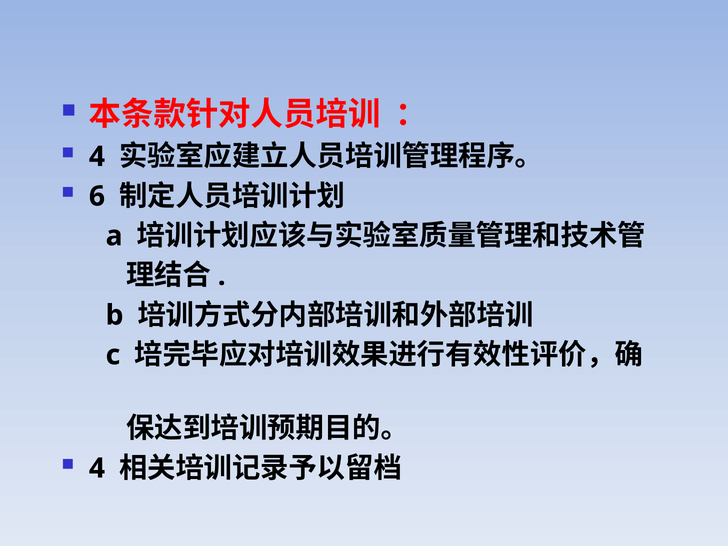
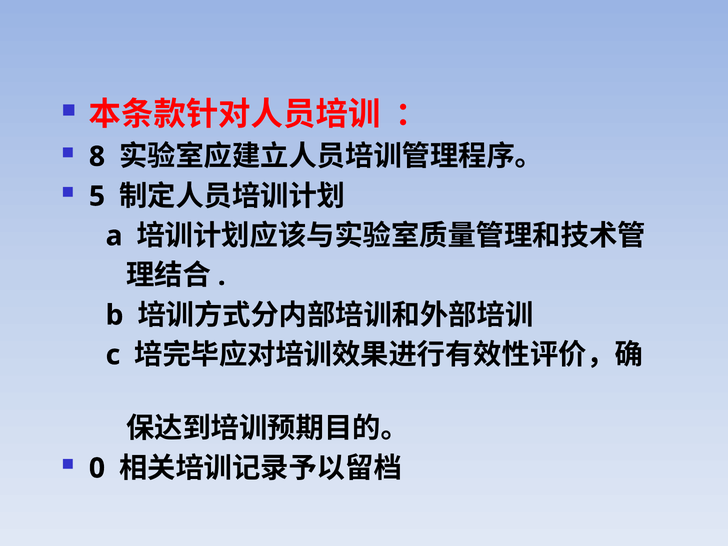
4 at (97, 157): 4 -> 8
6: 6 -> 5
4 at (97, 468): 4 -> 0
